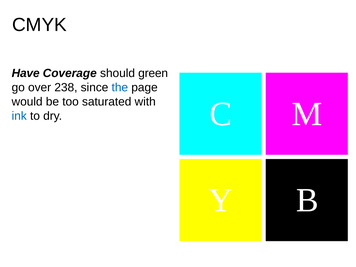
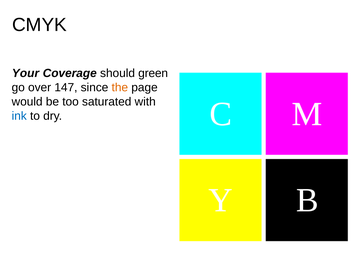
Have: Have -> Your
238: 238 -> 147
the colour: blue -> orange
